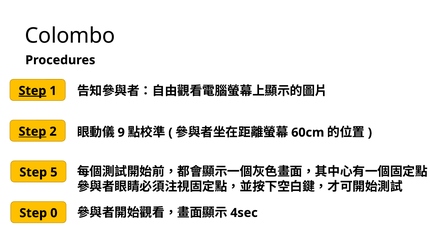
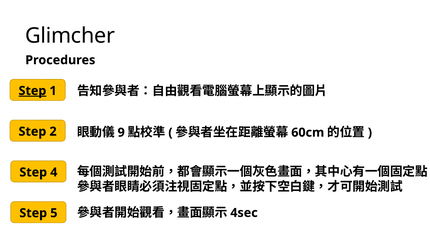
Colombo: Colombo -> Glimcher
Step at (32, 131) underline: present -> none
5: 5 -> 4
0: 0 -> 5
